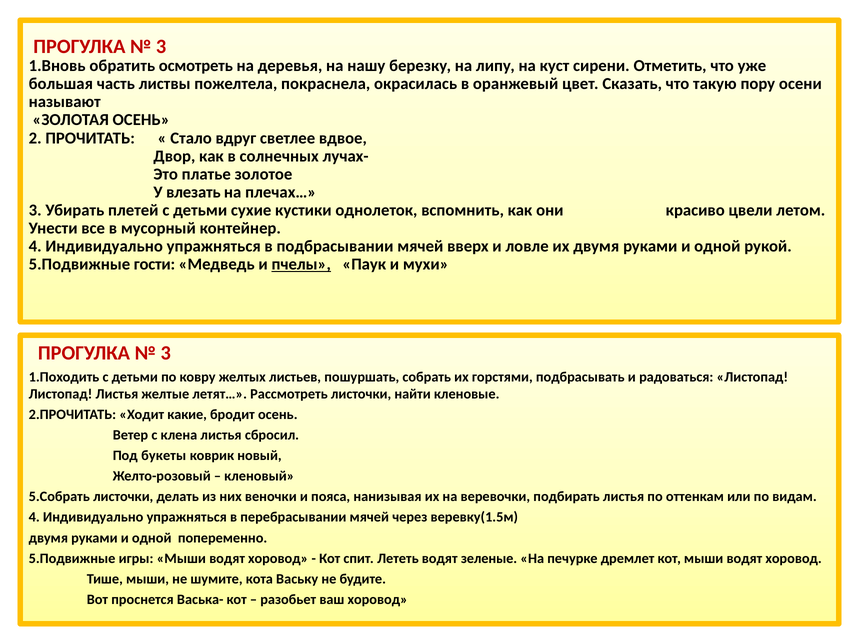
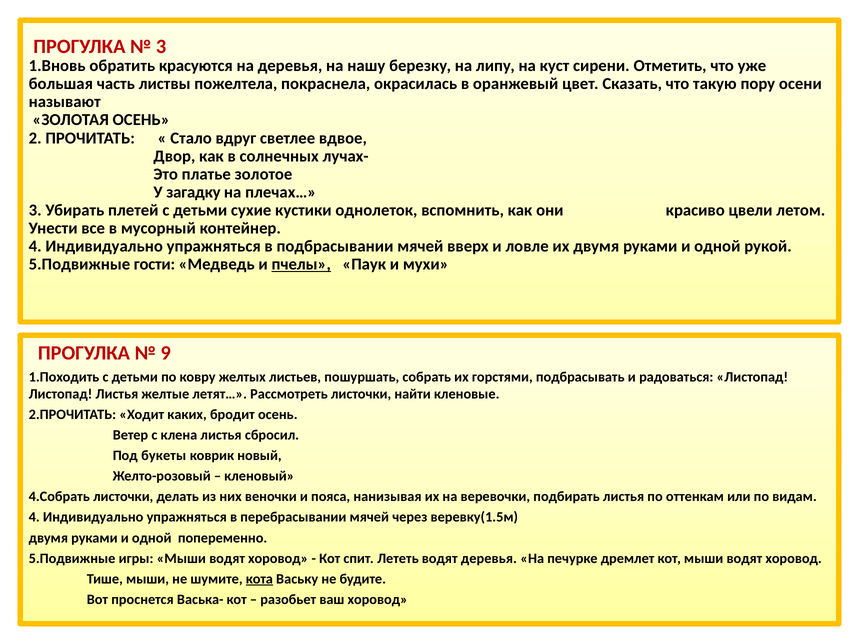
осмотреть: осмотреть -> красуются
влезать: влезать -> загадку
3 at (166, 353): 3 -> 9
какие: какие -> каких
5.Собрать: 5.Собрать -> 4.Собрать
водят зеленые: зеленые -> деревья
кота underline: none -> present
